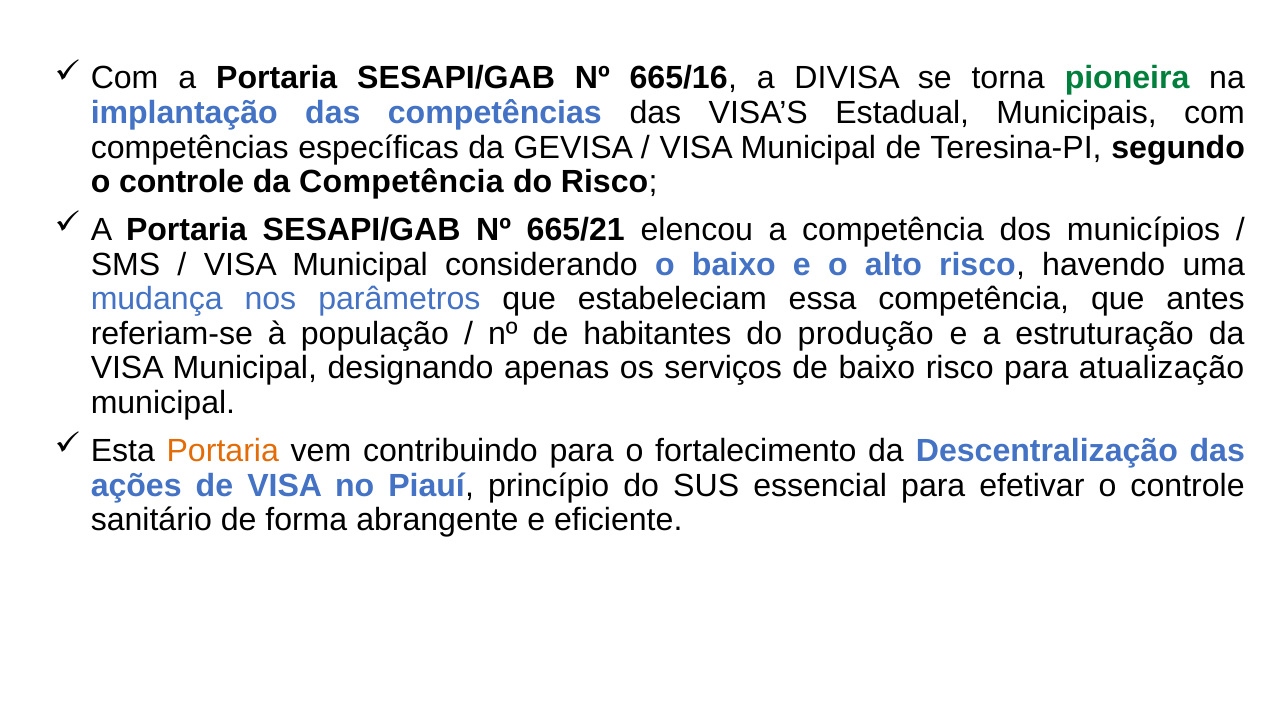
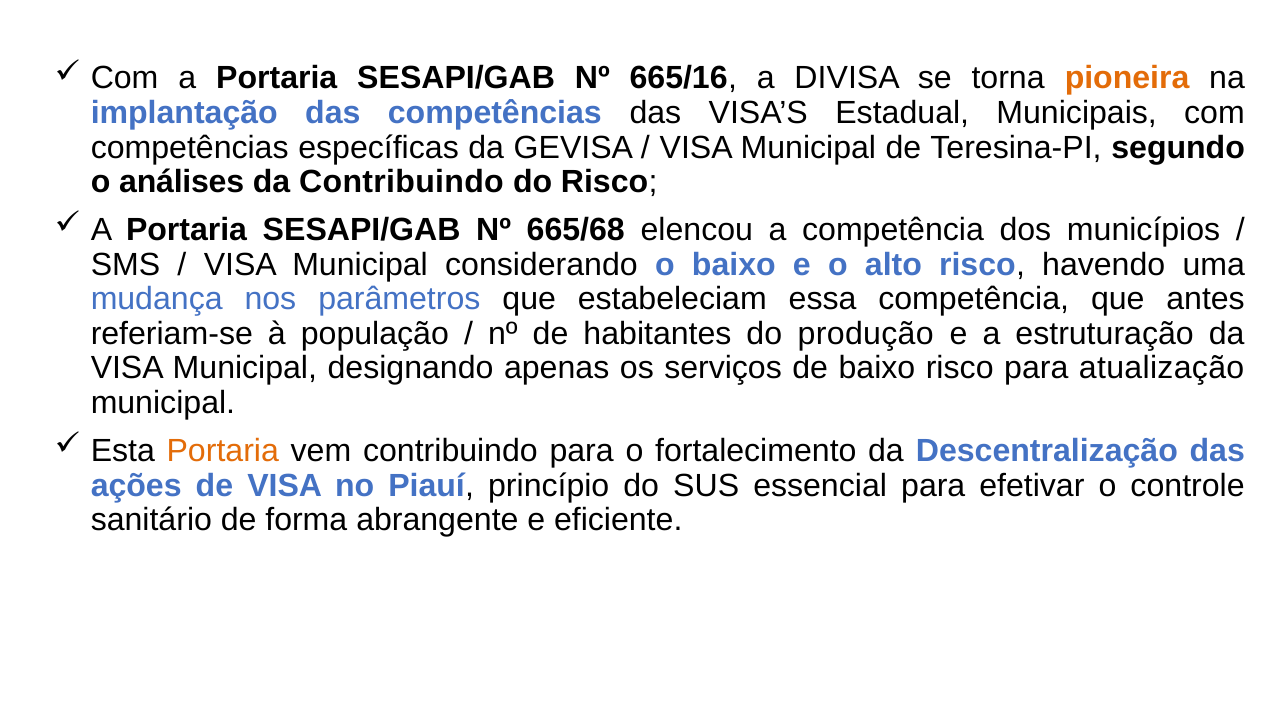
pioneira colour: green -> orange
controle at (182, 182): controle -> análises
da Competência: Competência -> Contribuindo
665/21: 665/21 -> 665/68
